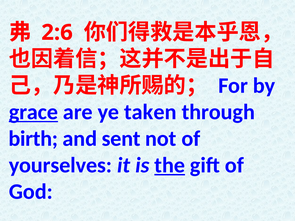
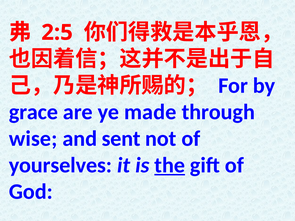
2:6: 2:6 -> 2:5
grace underline: present -> none
taken: taken -> made
birth: birth -> wise
